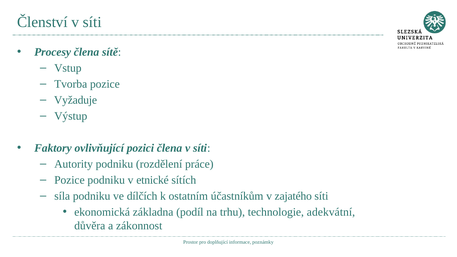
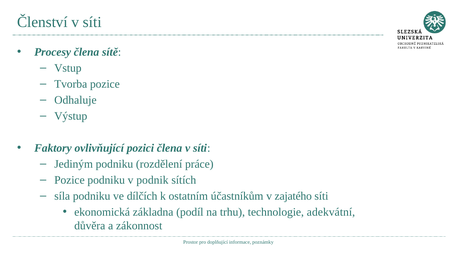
Vyžaduje: Vyžaduje -> Odhaluje
Autority: Autority -> Jediným
etnické: etnické -> podnik
